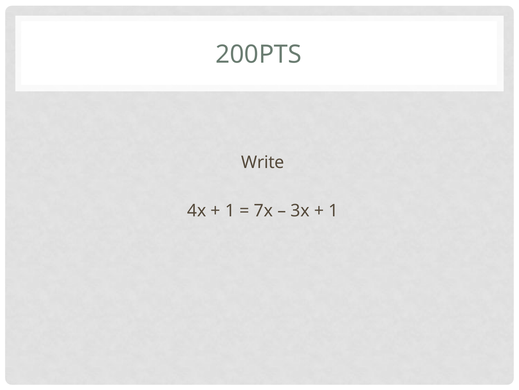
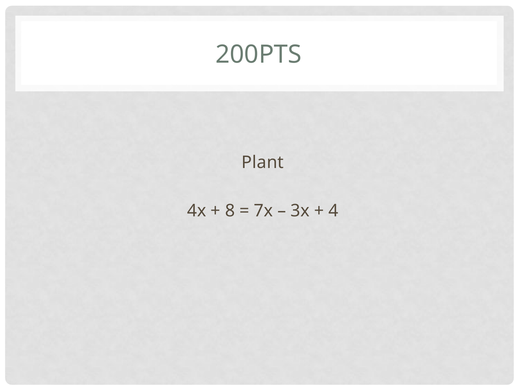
Write: Write -> Plant
1 at (230, 211): 1 -> 8
1 at (333, 211): 1 -> 4
